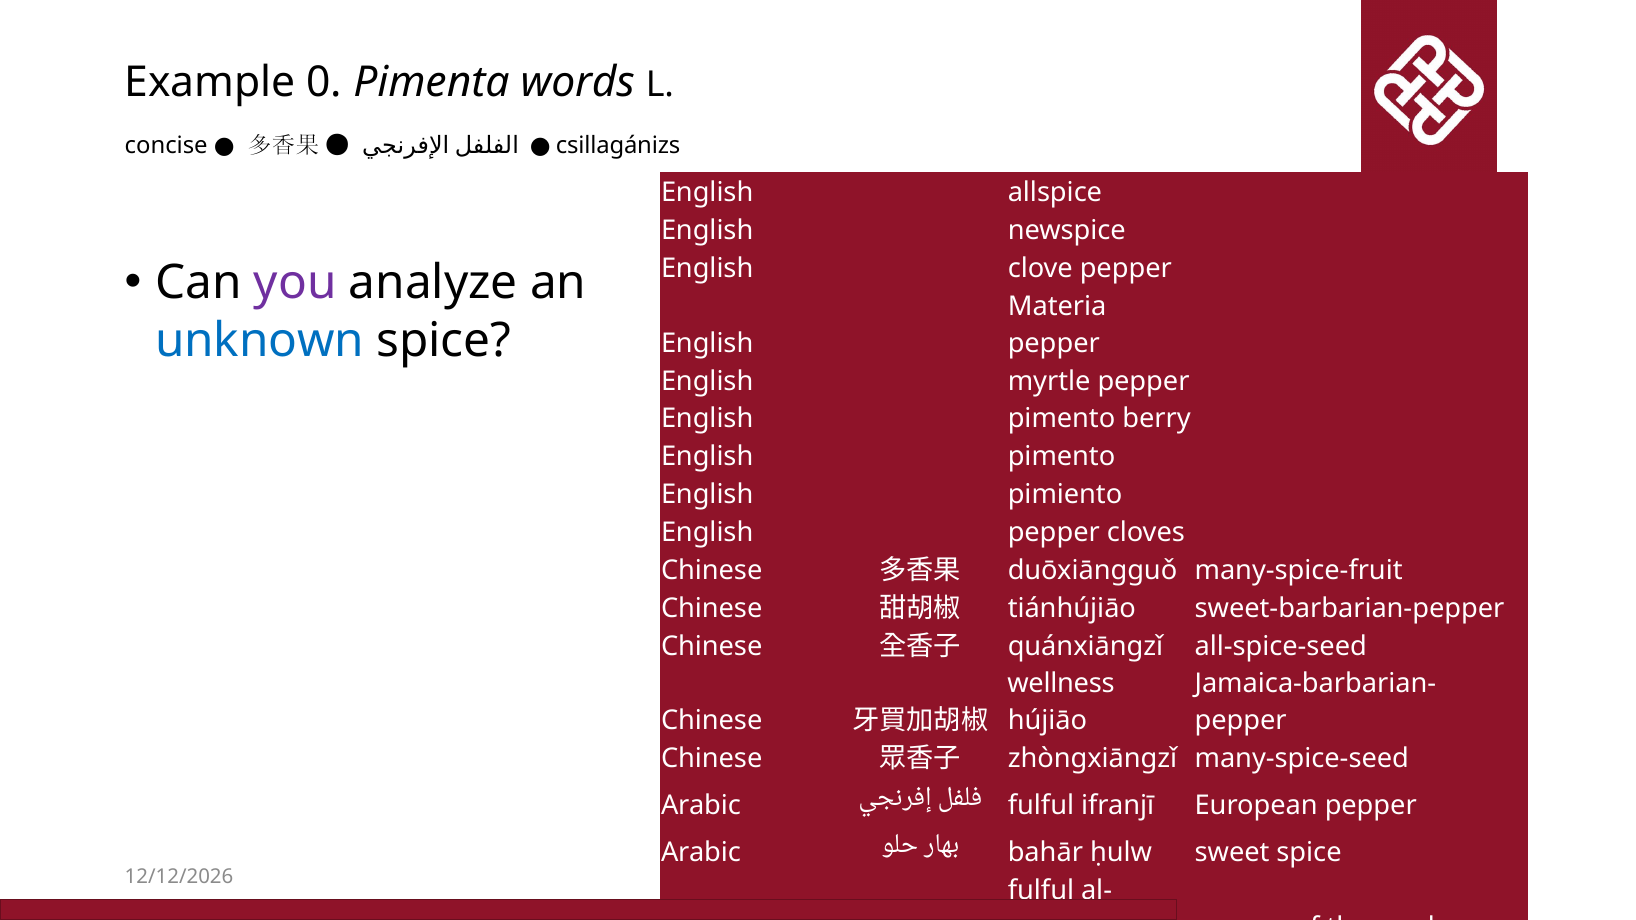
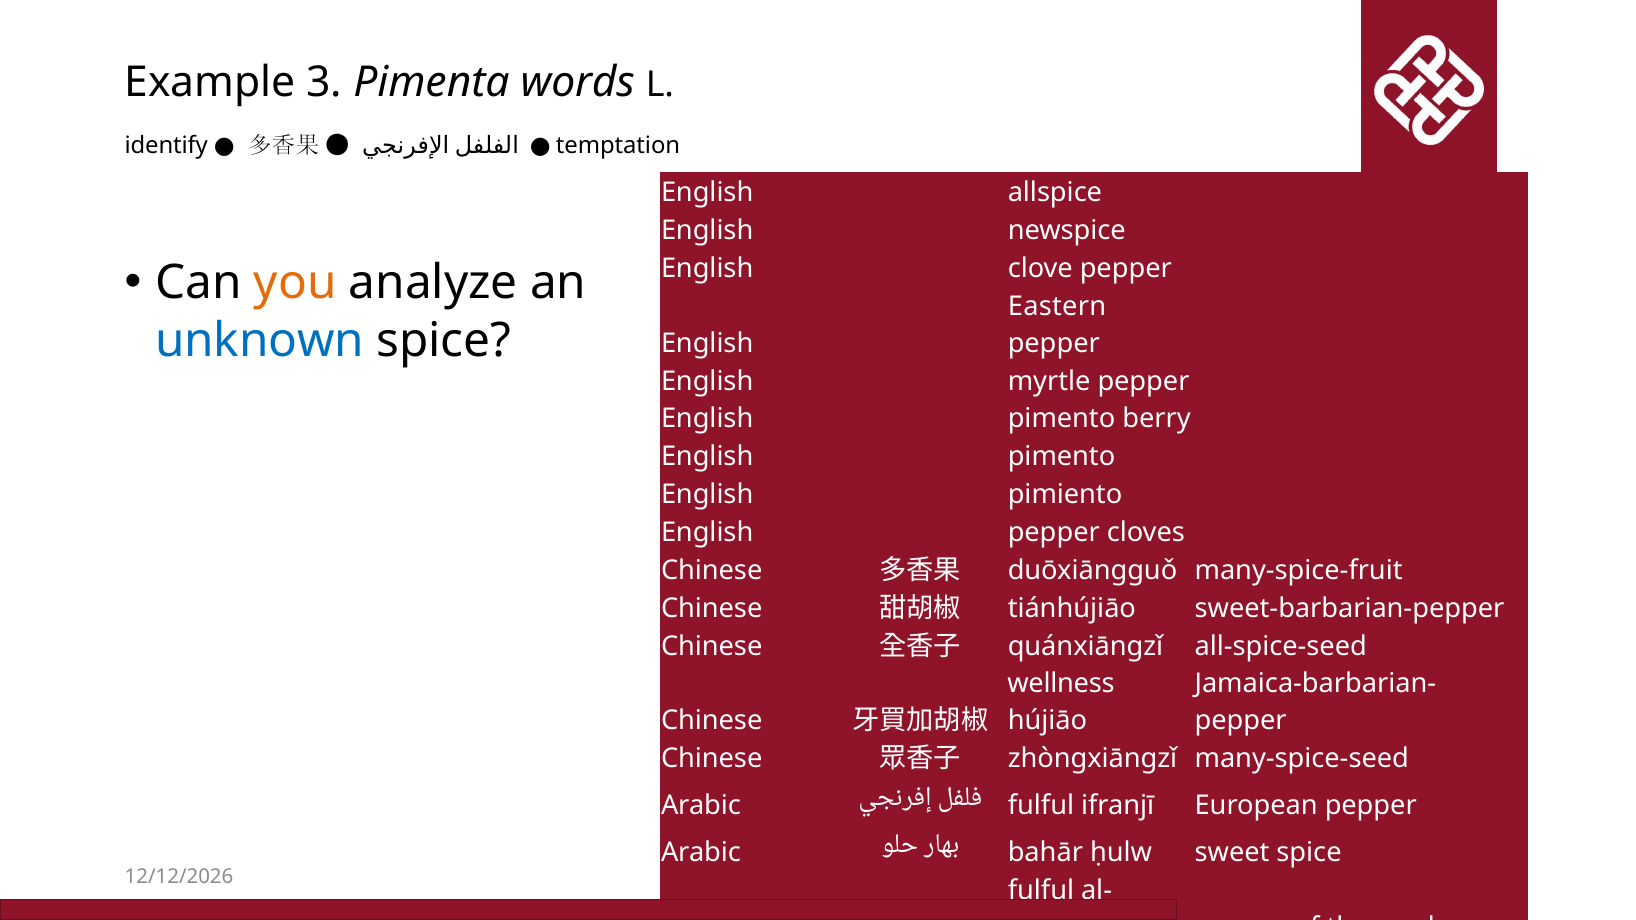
0: 0 -> 3
concise: concise -> identify
csillagánizs: csillagánizs -> temptation
you colour: purple -> orange
Materia: Materia -> Eastern
